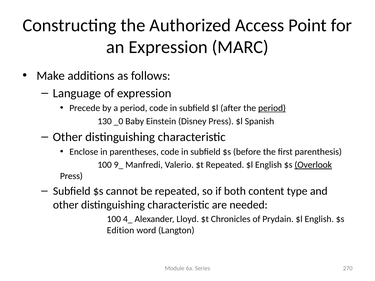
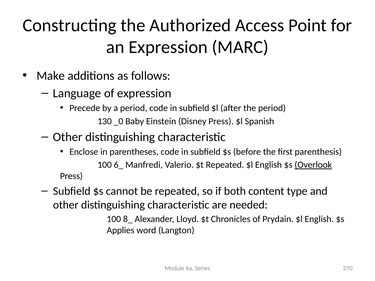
period at (272, 108) underline: present -> none
9_: 9_ -> 6_
4_: 4_ -> 8_
Edition: Edition -> Applies
